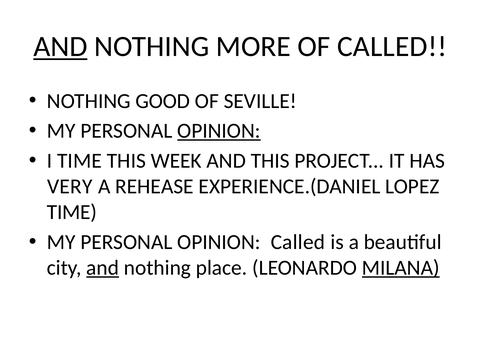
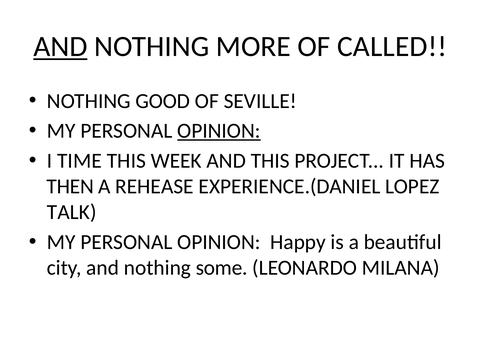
VERY: VERY -> THEN
TIME at (72, 212): TIME -> TALK
OPINION Called: Called -> Happy
and at (103, 268) underline: present -> none
place: place -> some
MILANA underline: present -> none
